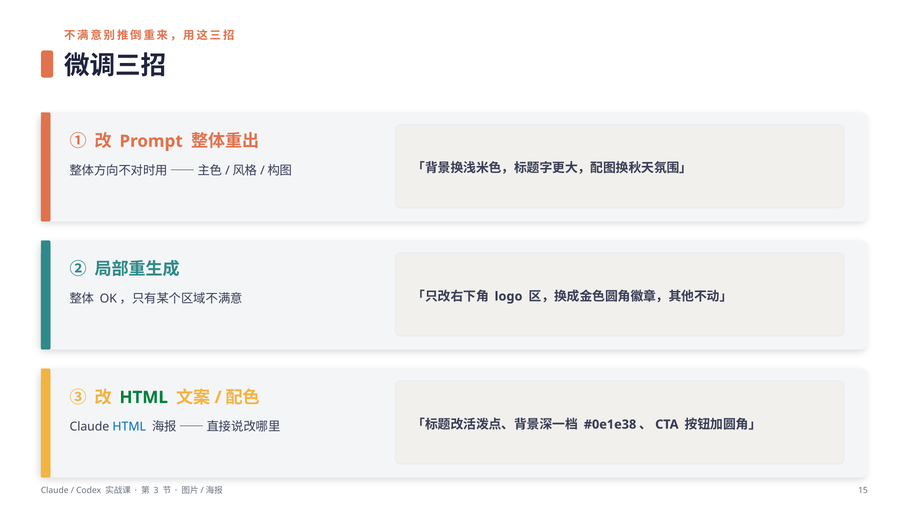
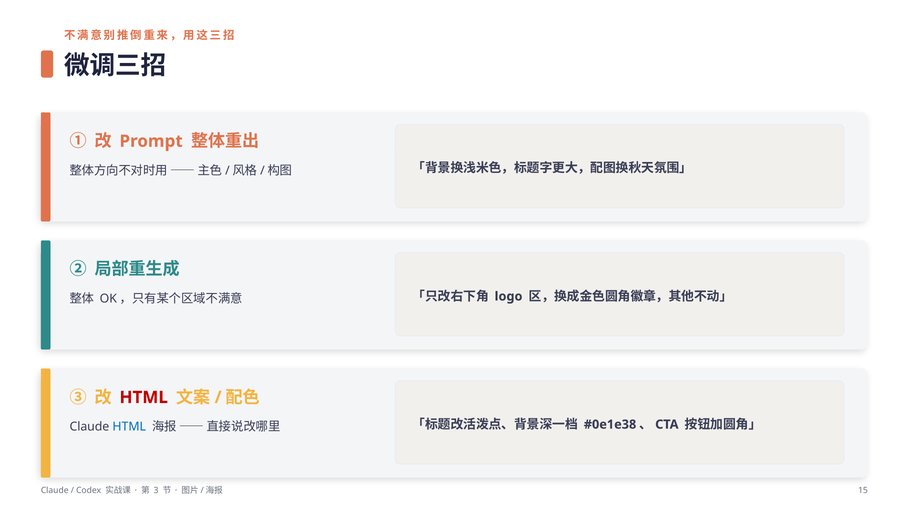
HTML at (144, 398) colour: green -> red
